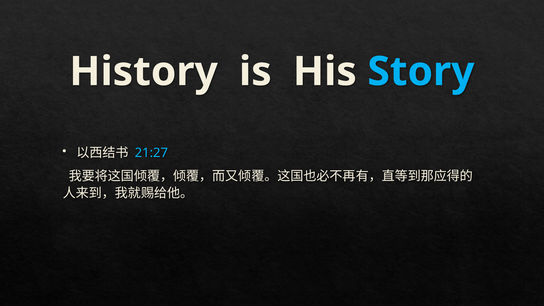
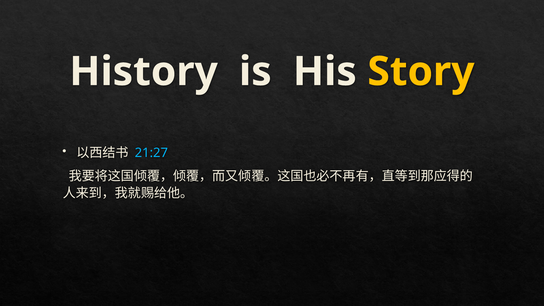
Story colour: light blue -> yellow
